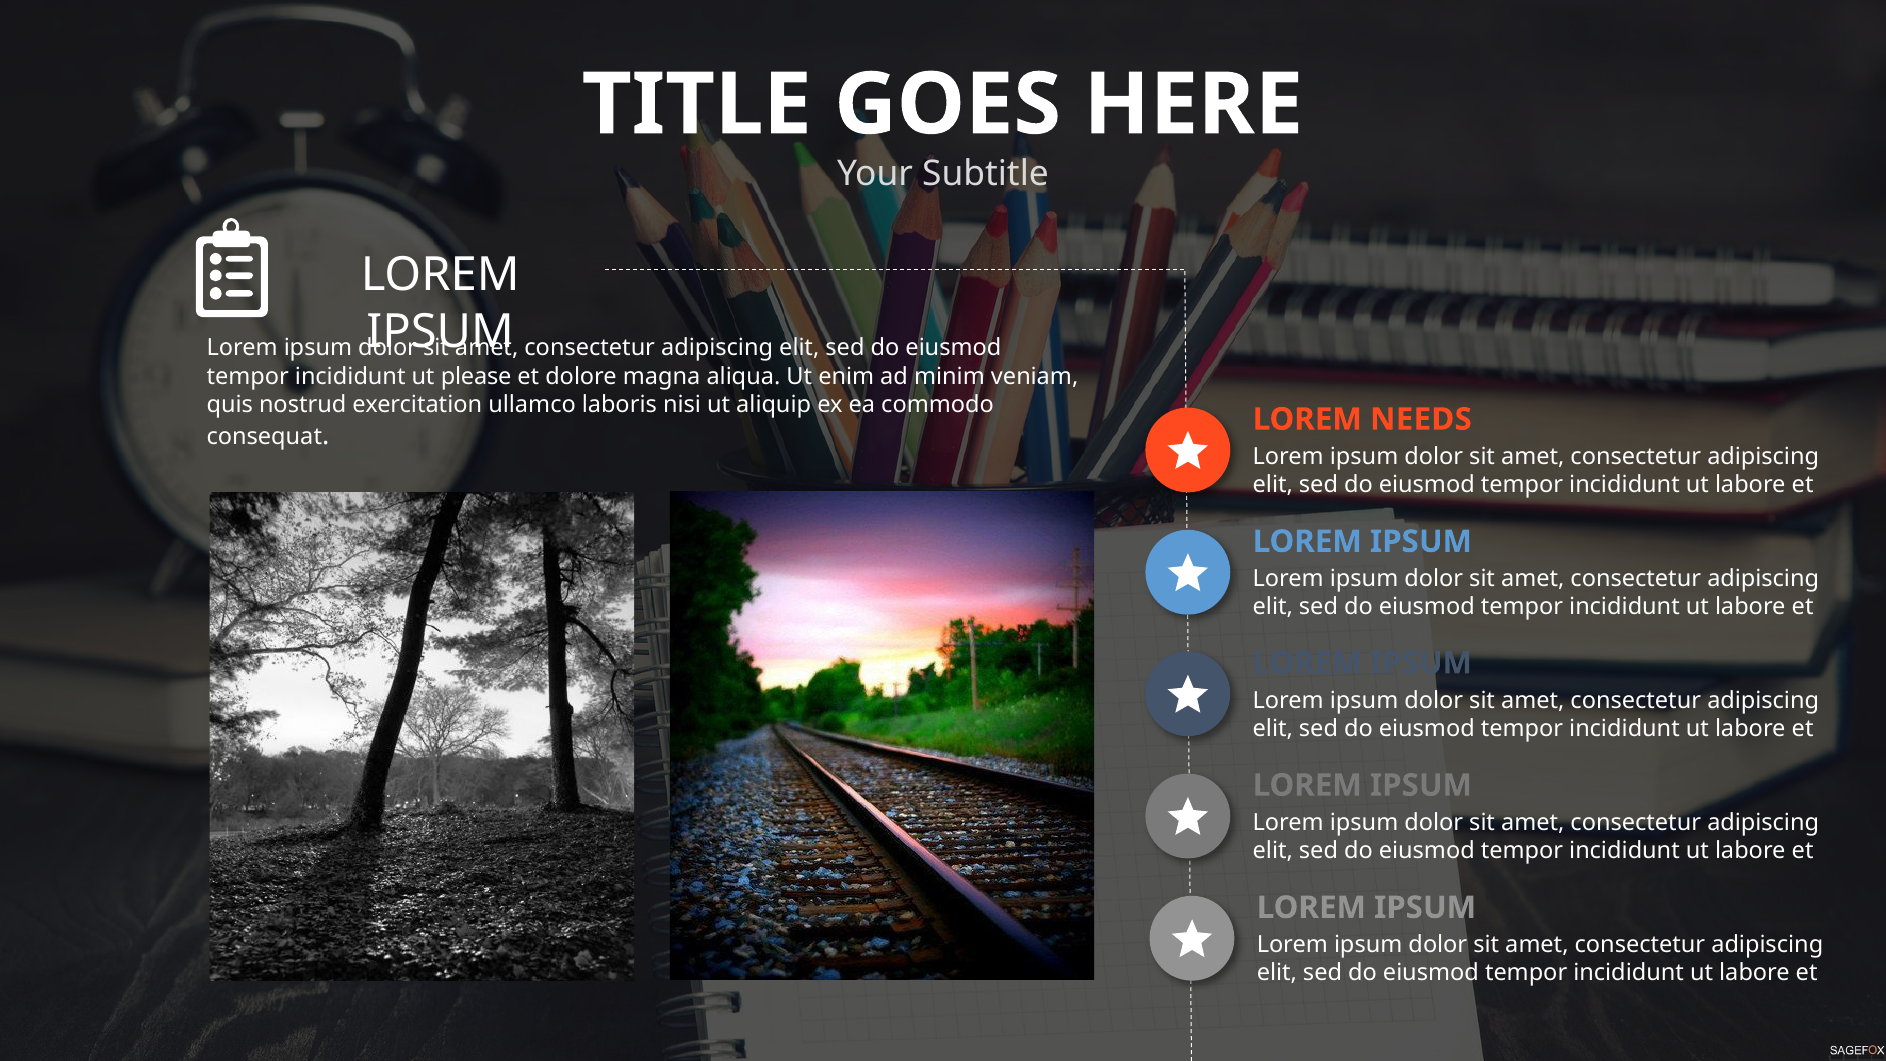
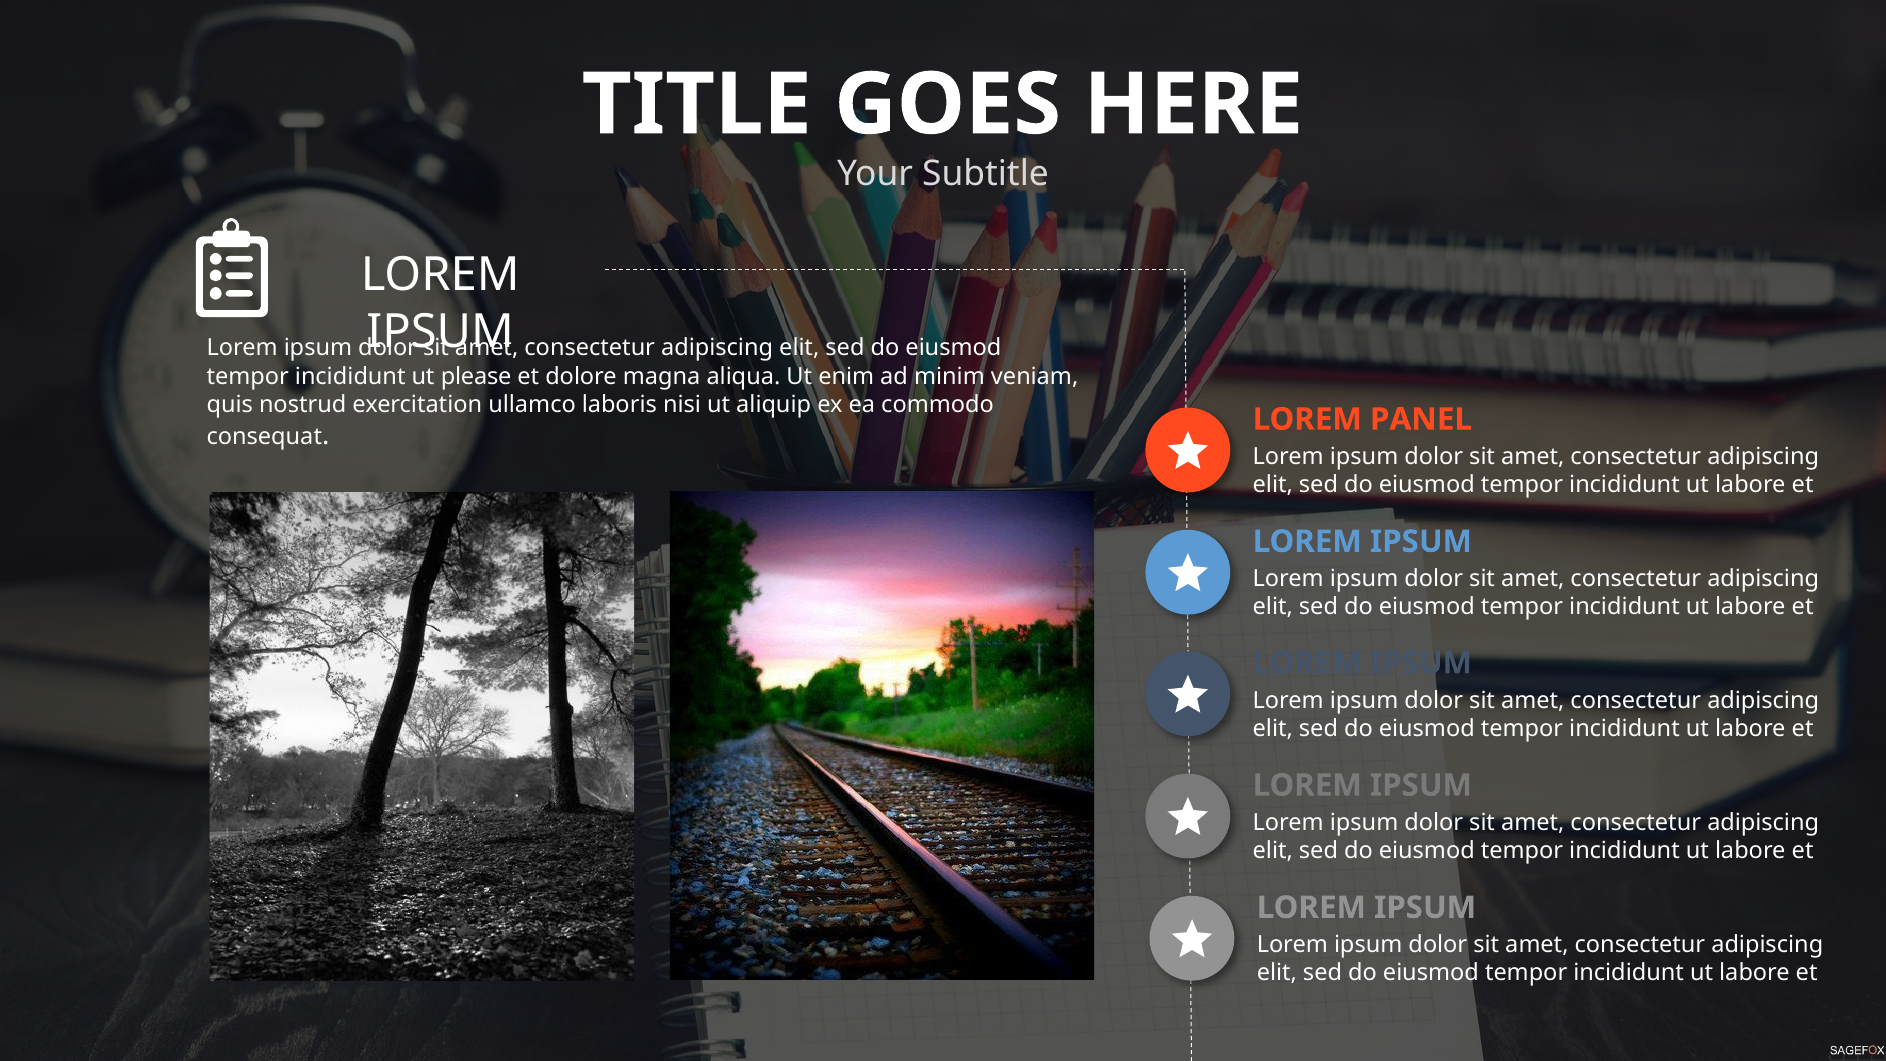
NEEDS: NEEDS -> PANEL
